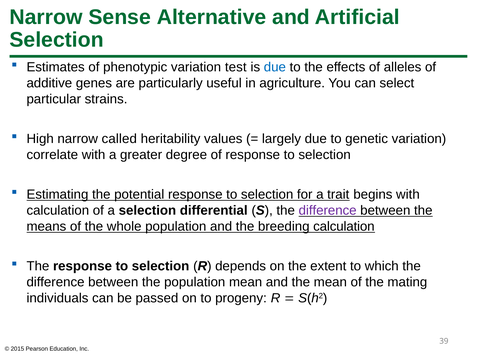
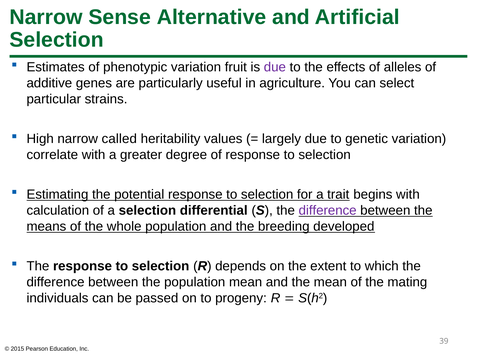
test: test -> fruit
due at (275, 67) colour: blue -> purple
breeding calculation: calculation -> developed
